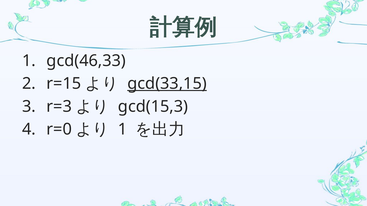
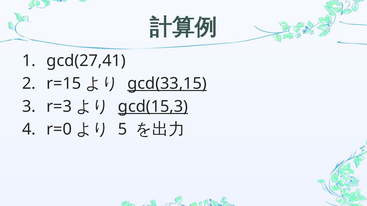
gcd(46,33: gcd(46,33 -> gcd(27,41
gcd(15,3 underline: none -> present
1 at (123, 129): 1 -> 5
